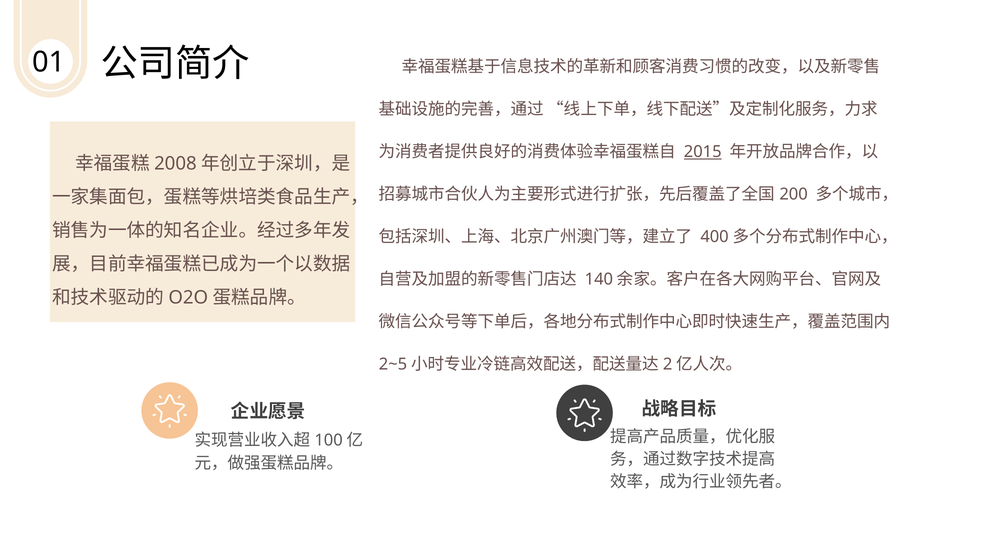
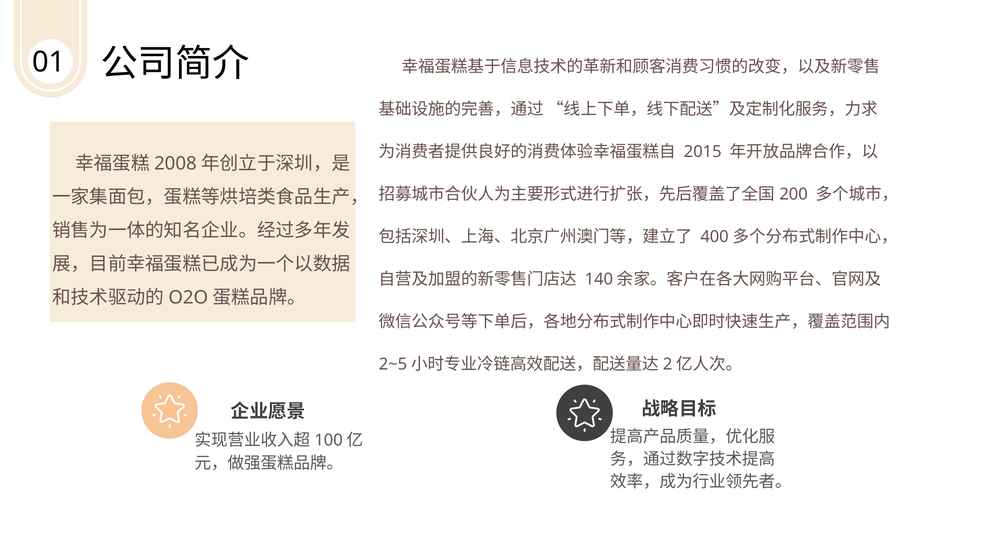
2015 underline: present -> none
